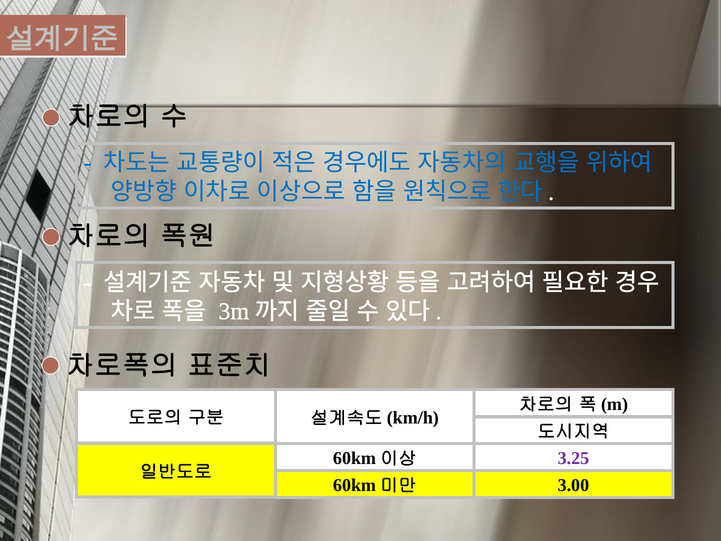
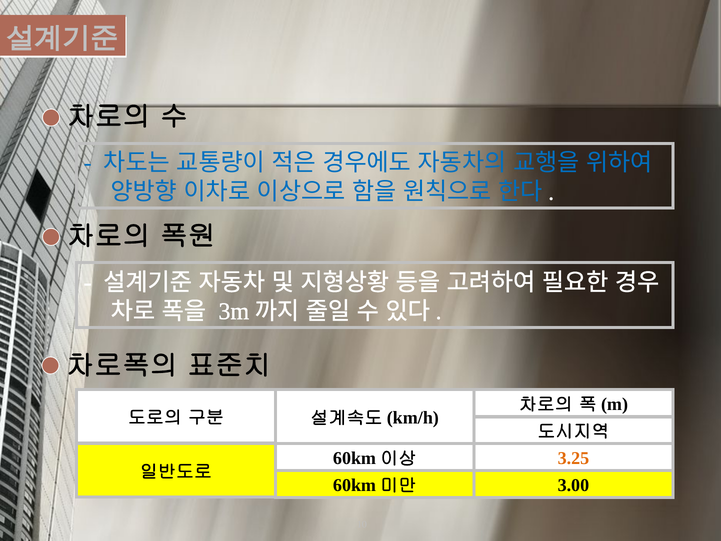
3.25 colour: purple -> orange
